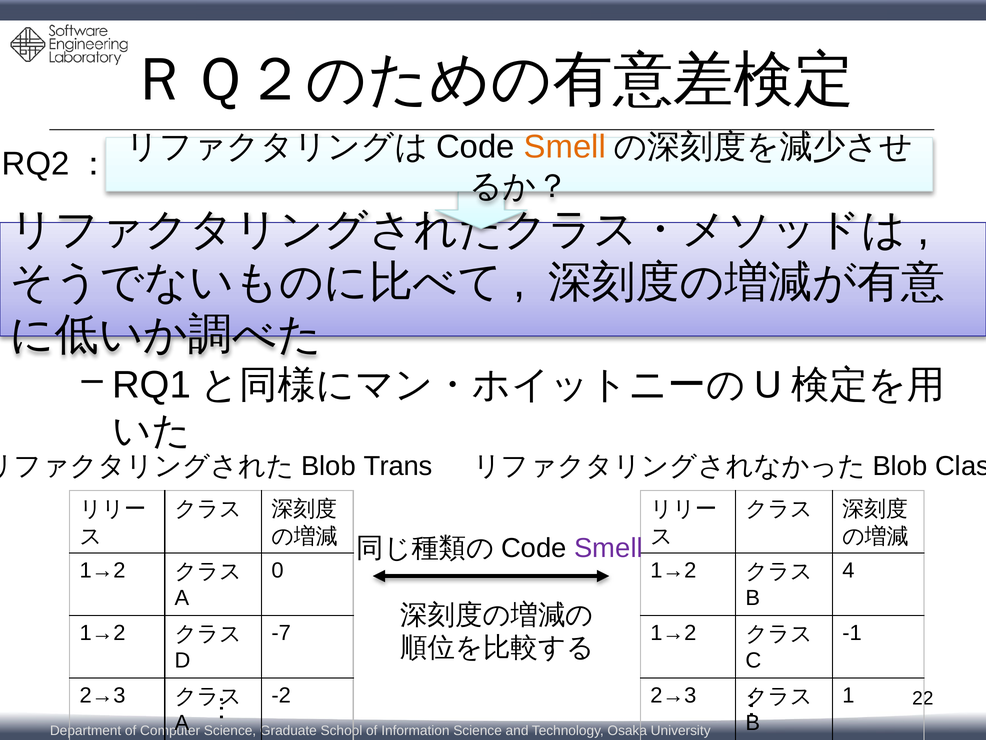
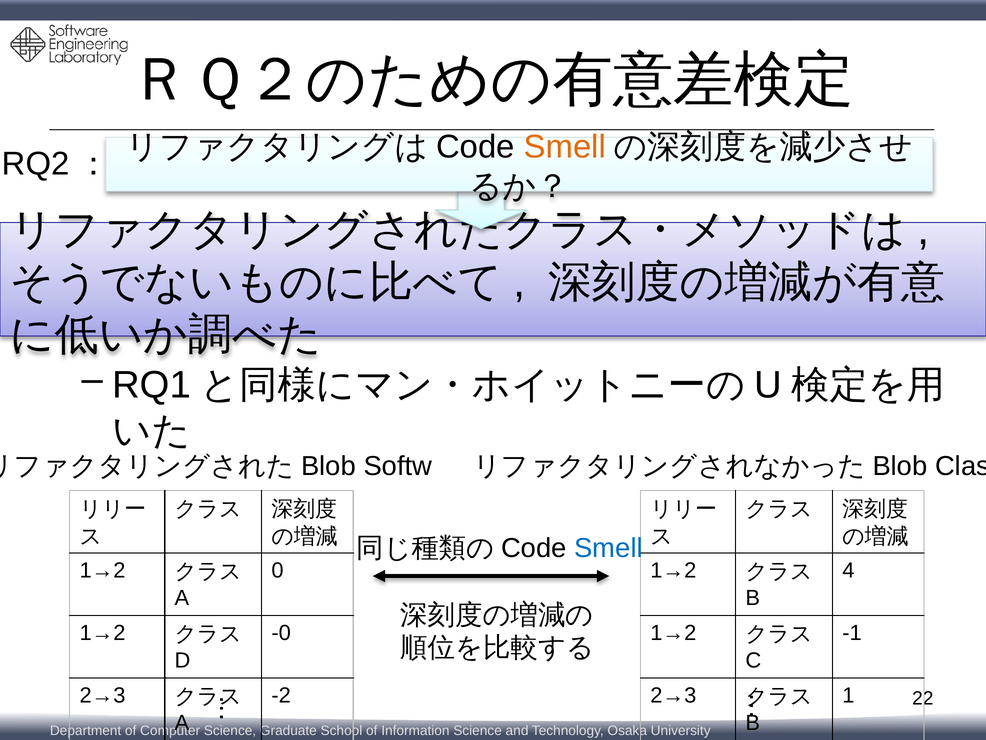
Trans: Trans -> Softw
Smell at (608, 548) colour: purple -> blue
-7: -7 -> -0
